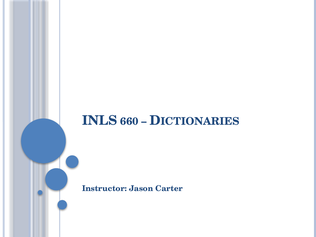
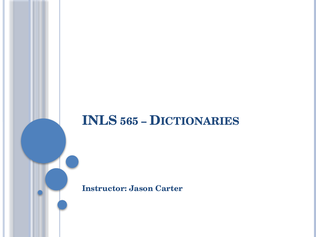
660: 660 -> 565
